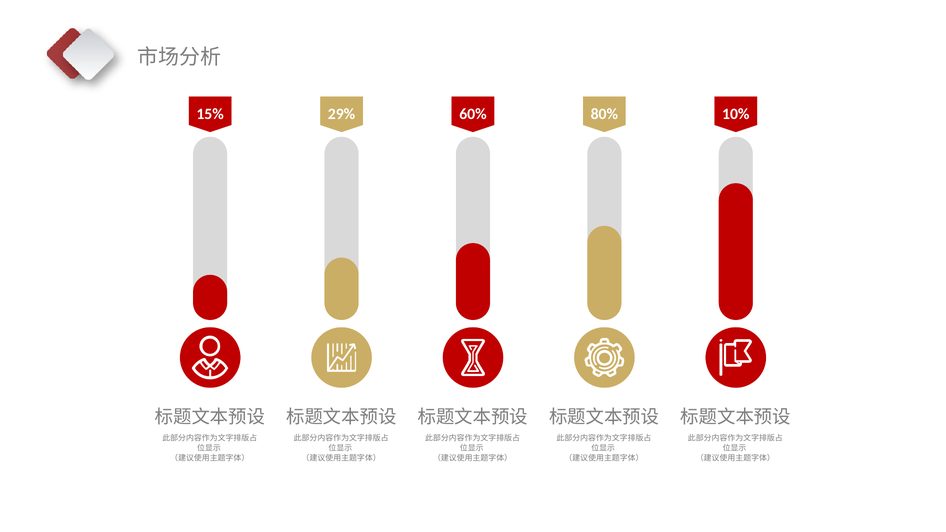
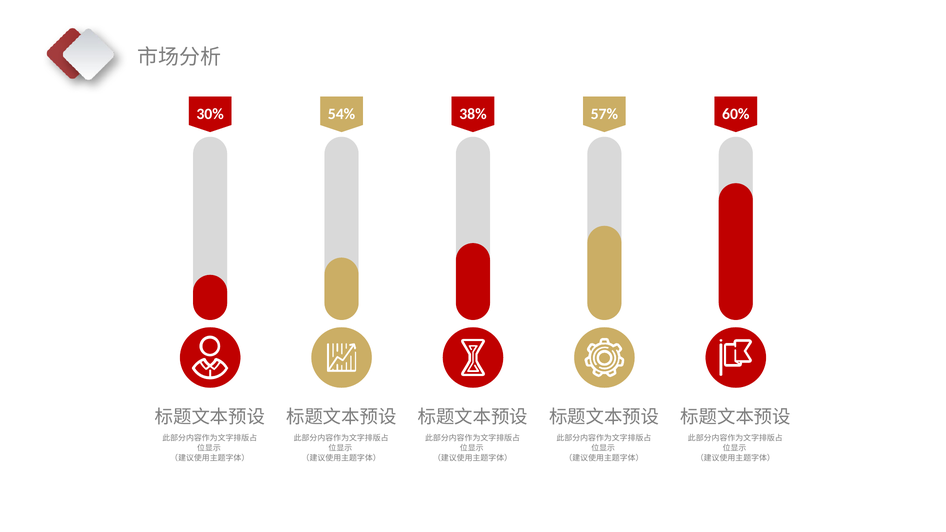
15%: 15% -> 30%
29%: 29% -> 54%
60%: 60% -> 38%
80%: 80% -> 57%
10%: 10% -> 60%
